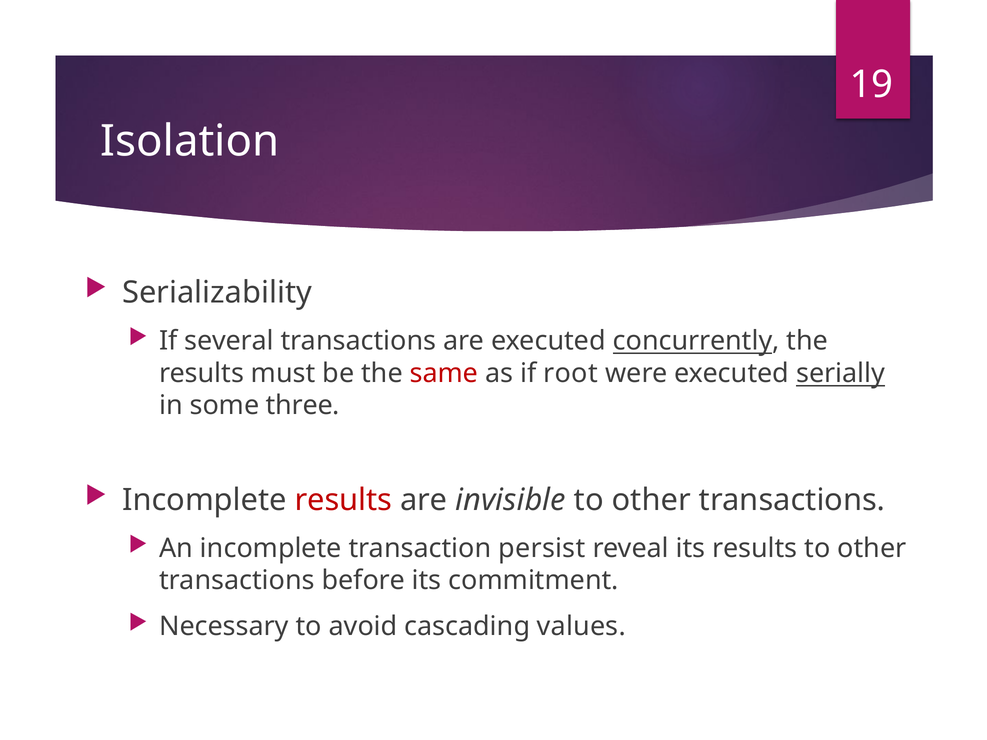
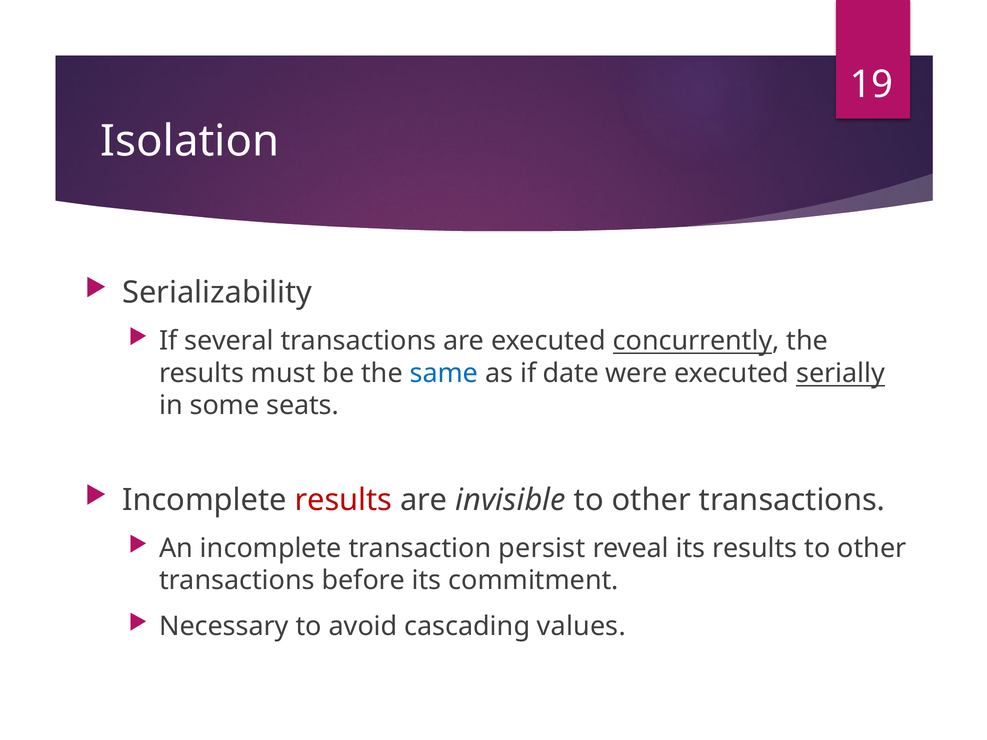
same colour: red -> blue
root: root -> date
three: three -> seats
